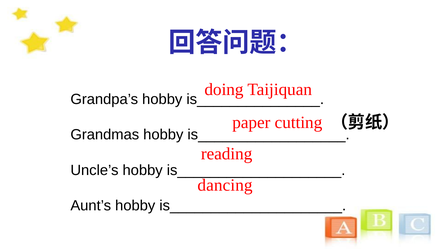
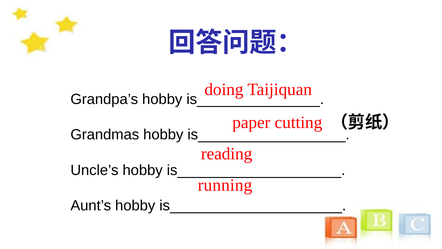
dancing: dancing -> running
